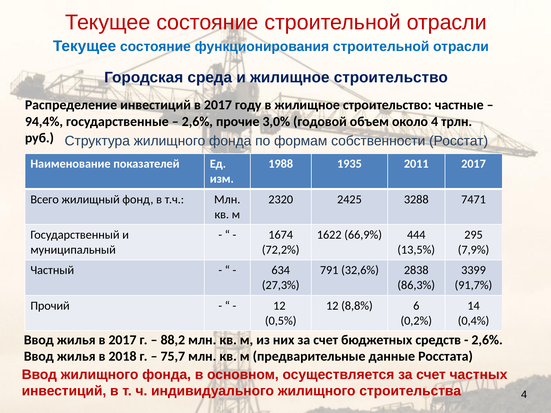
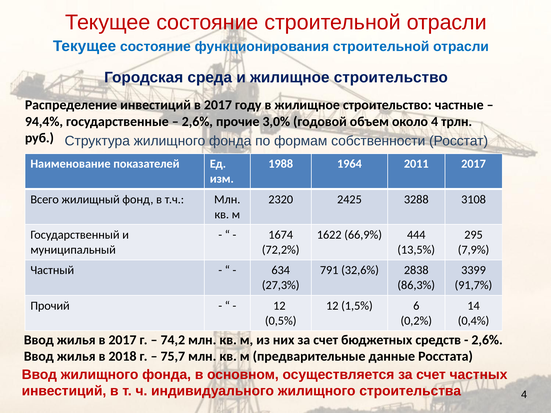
1935: 1935 -> 1964
7471: 7471 -> 3108
8,8%: 8,8% -> 1,5%
88,2: 88,2 -> 74,2
